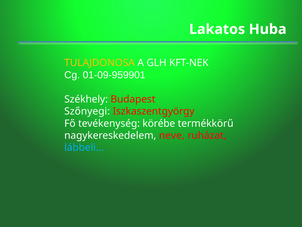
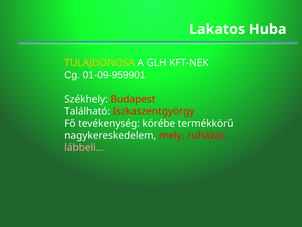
Szőnyegi: Szőnyegi -> Található
neve: neve -> mely
lábbeli… colour: light blue -> pink
